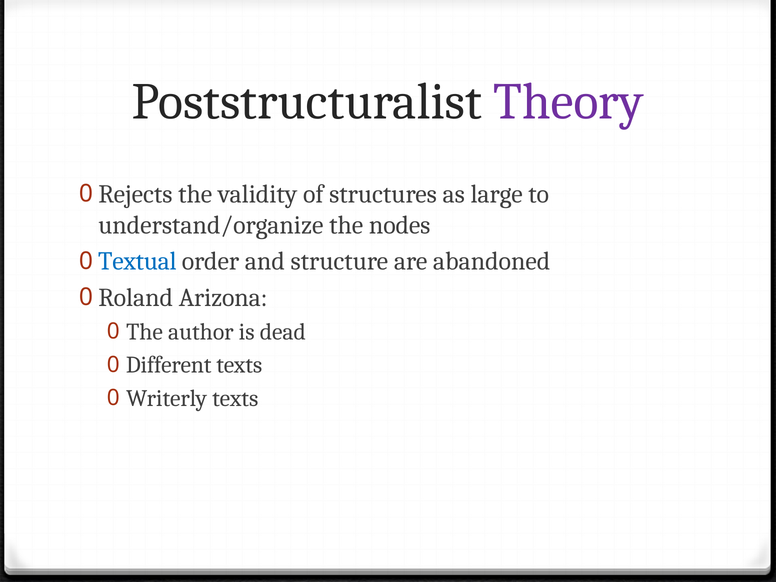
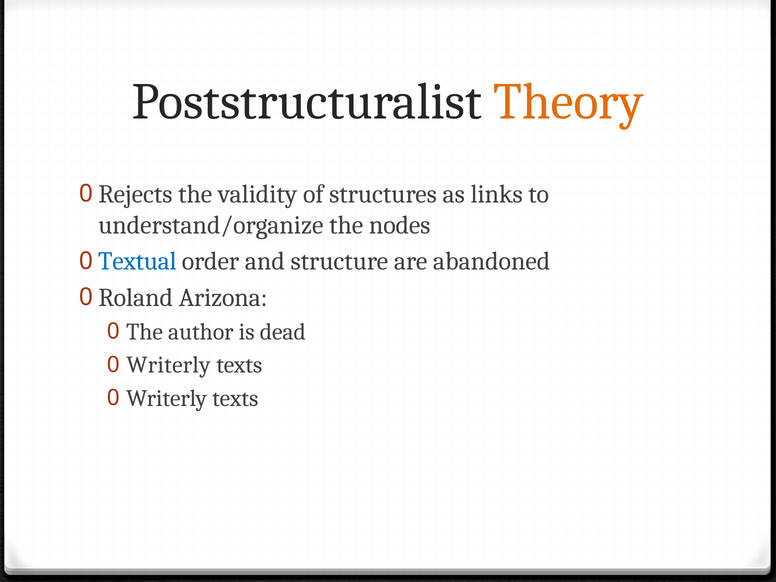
Theory colour: purple -> orange
large: large -> links
Different at (169, 365): Different -> Writerly
